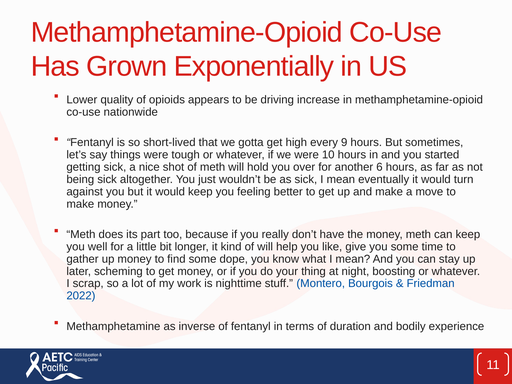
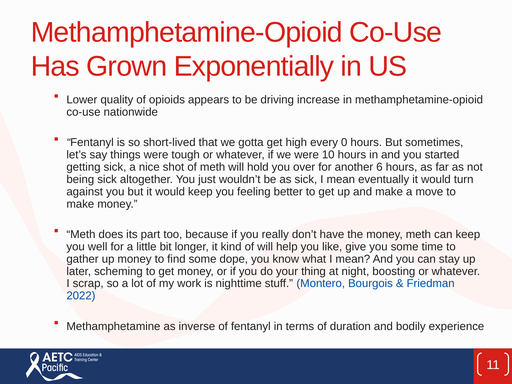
9: 9 -> 0
